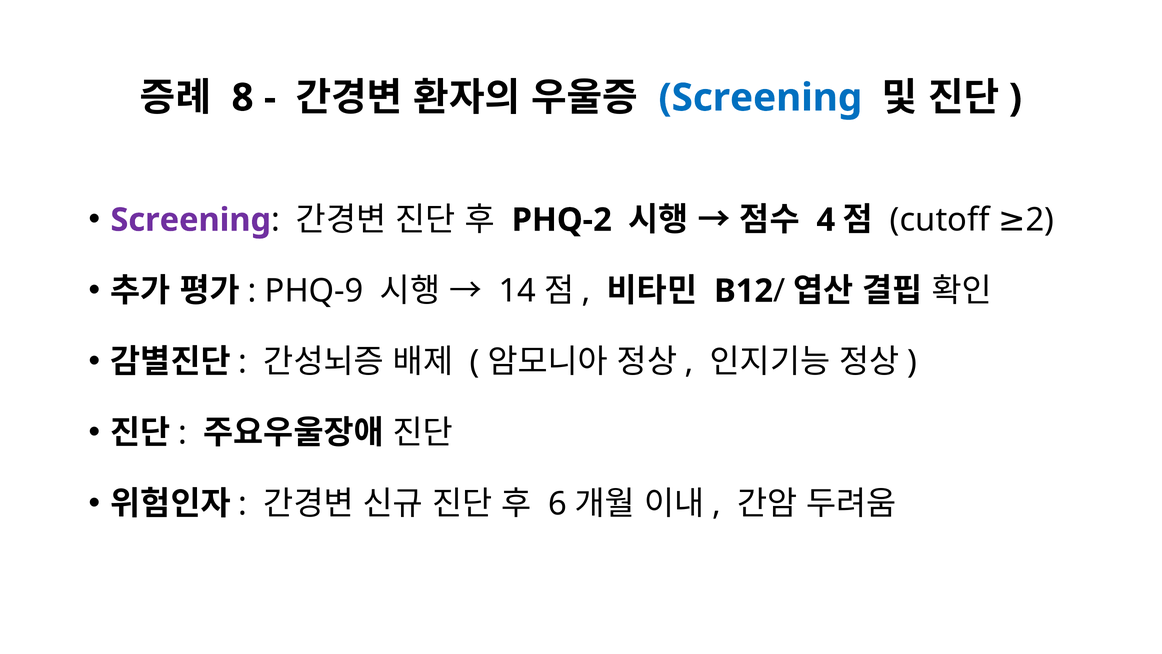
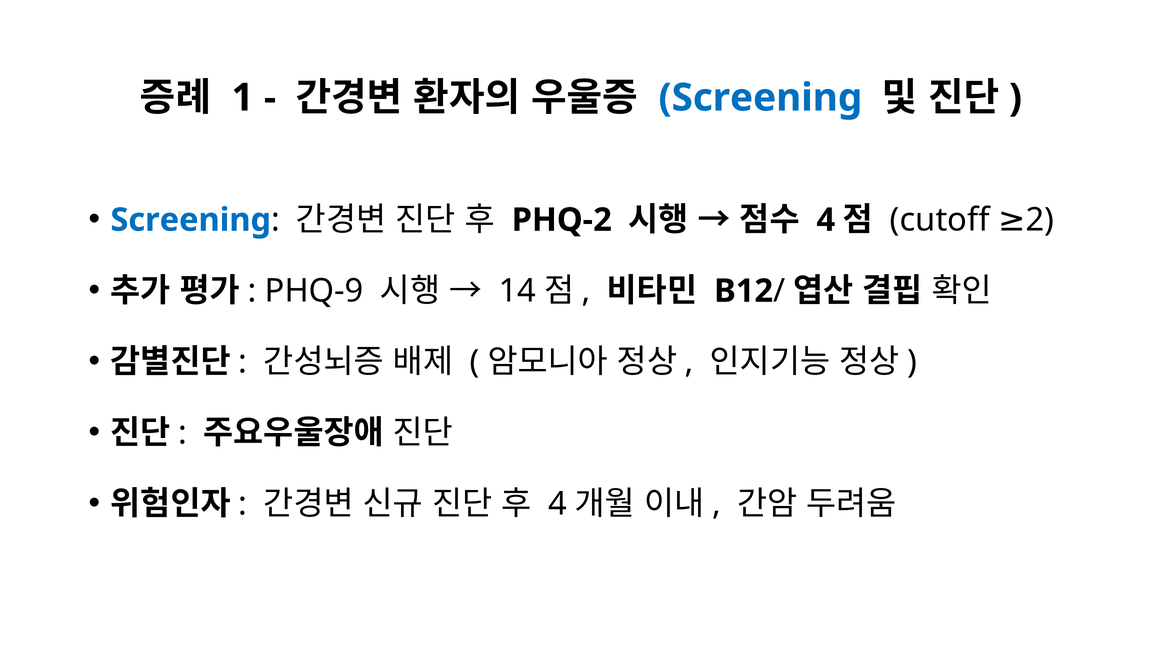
8: 8 -> 1
Screening at (191, 220) colour: purple -> blue
6 at (558, 504): 6 -> 4
